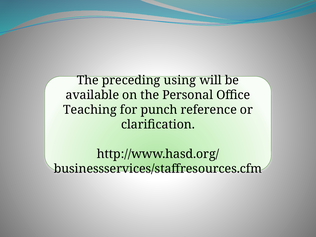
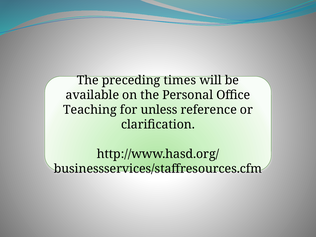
using: using -> times
punch: punch -> unless
